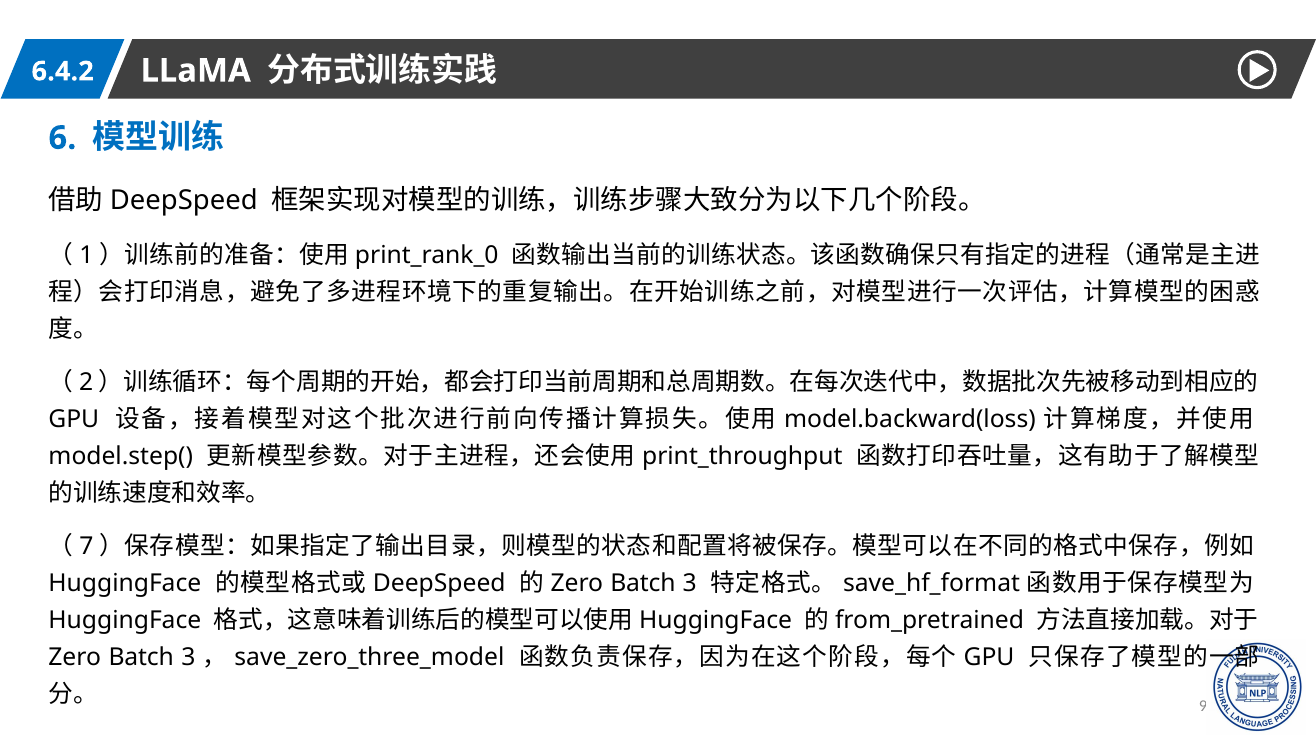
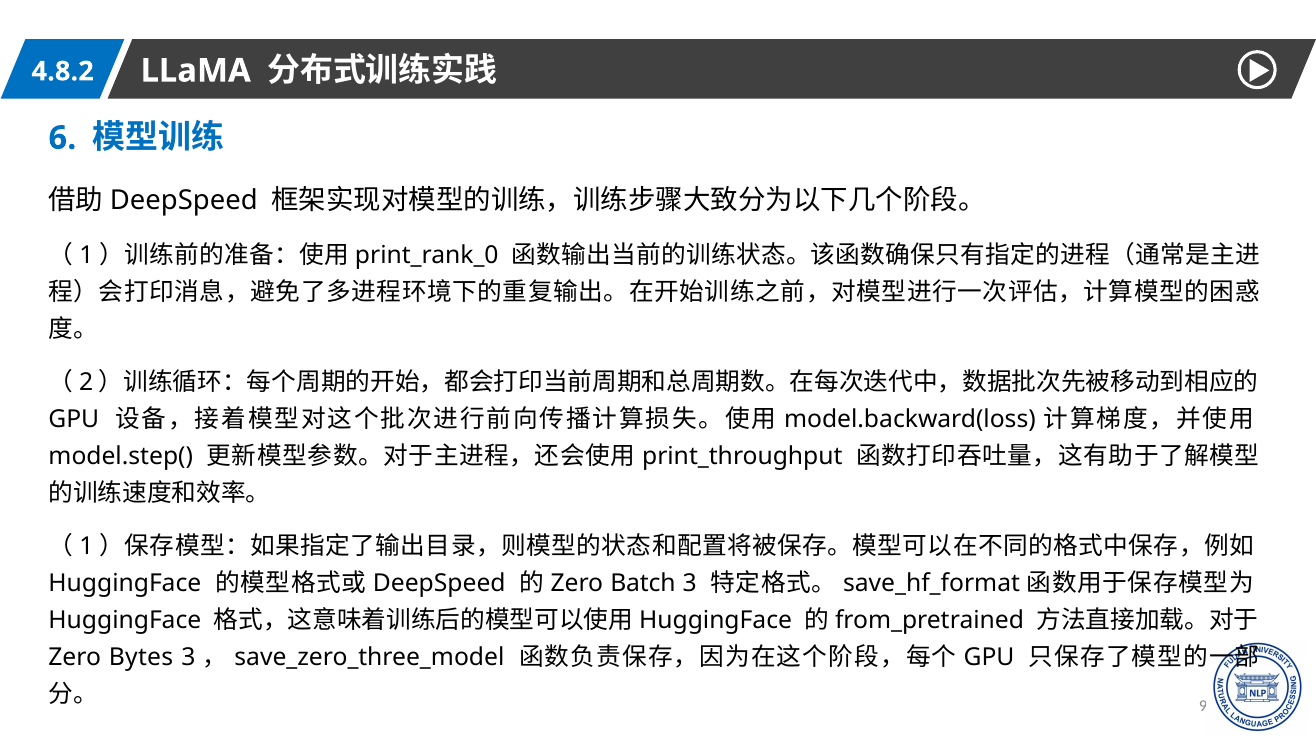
6.4.2: 6.4.2 -> 4.8.2
7: 7 -> 1
Batch at (141, 658): Batch -> Bytes
